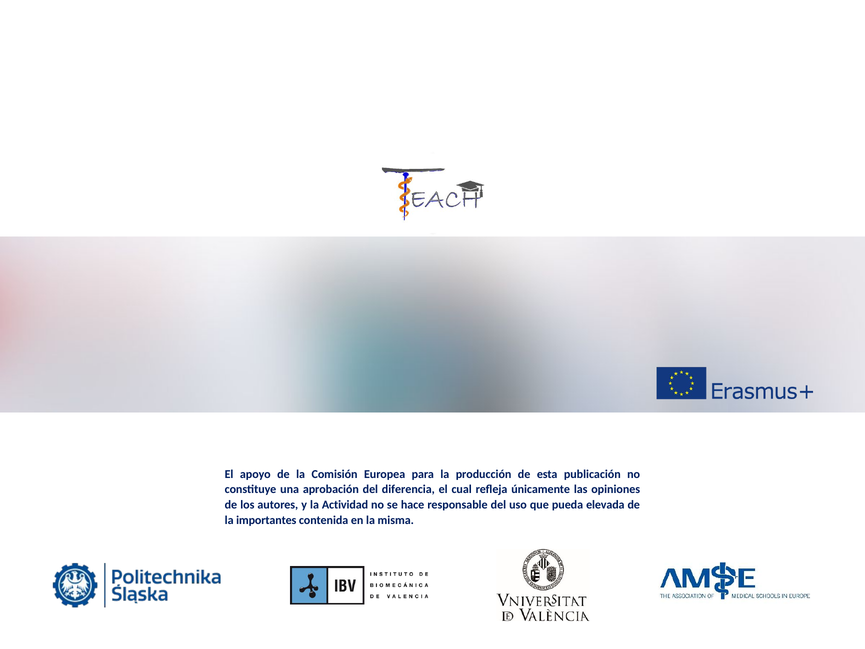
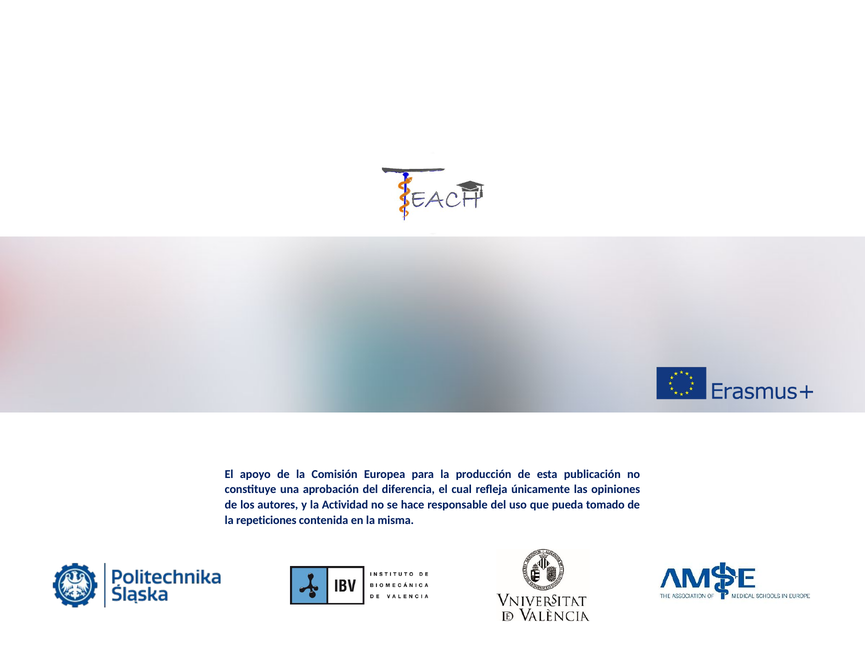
elevada: elevada -> tomado
importantes: importantes -> repeticiones
